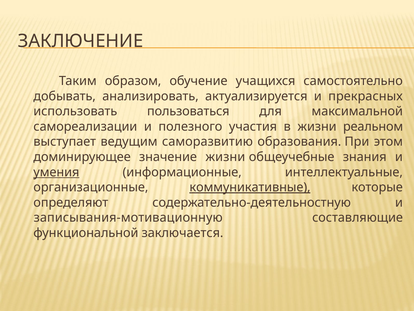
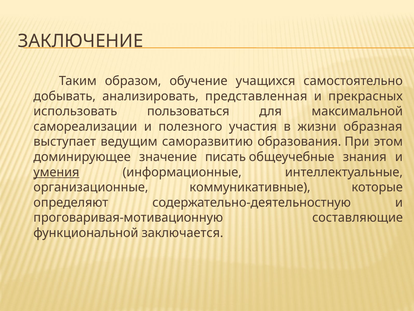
актуализируется: актуализируется -> представленная
реальном: реальном -> образная
значение жизни: жизни -> писать
коммуникативные underline: present -> none
записывания-мотивационную: записывания-мотивационную -> проговаривая-мотивационную
